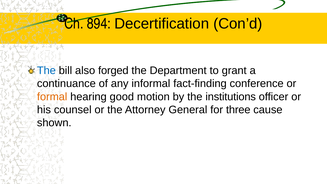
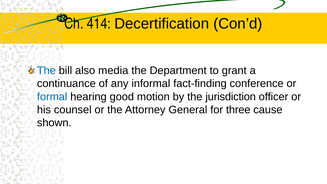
894: 894 -> 414
forged: forged -> media
formal colour: orange -> blue
institutions: institutions -> jurisdiction
